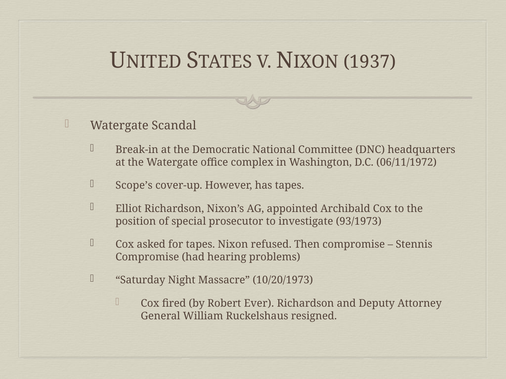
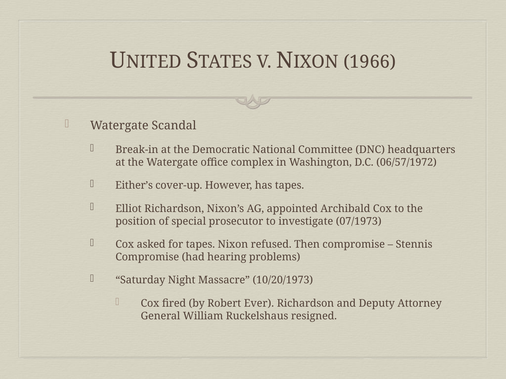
1937: 1937 -> 1966
06/11/1972: 06/11/1972 -> 06/57/1972
Scope’s: Scope’s -> Either’s
93/1973: 93/1973 -> 07/1973
